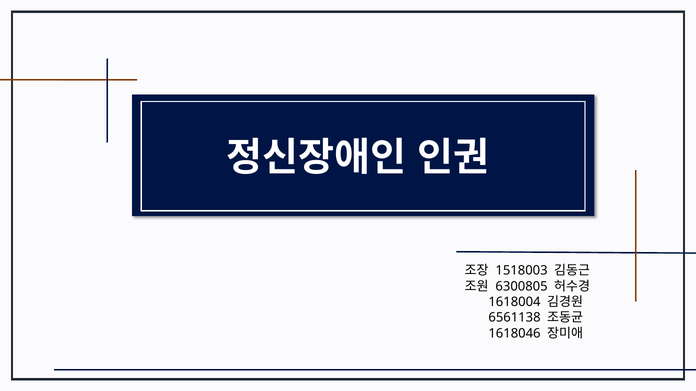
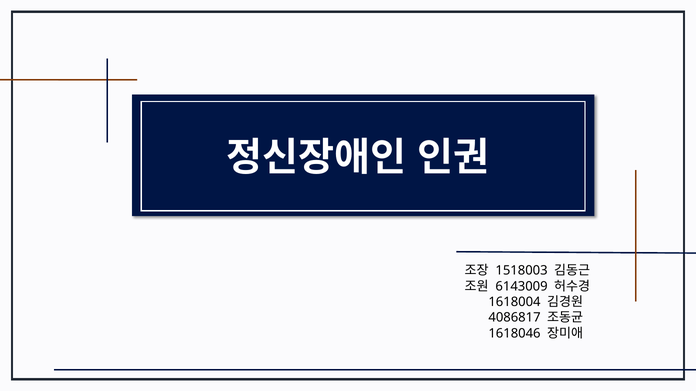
6300805: 6300805 -> 6143009
6561138: 6561138 -> 4086817
